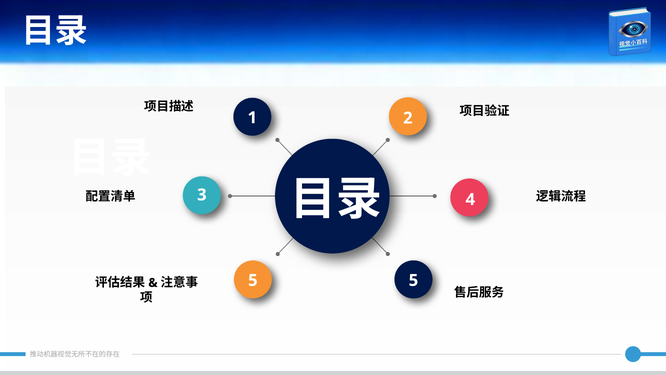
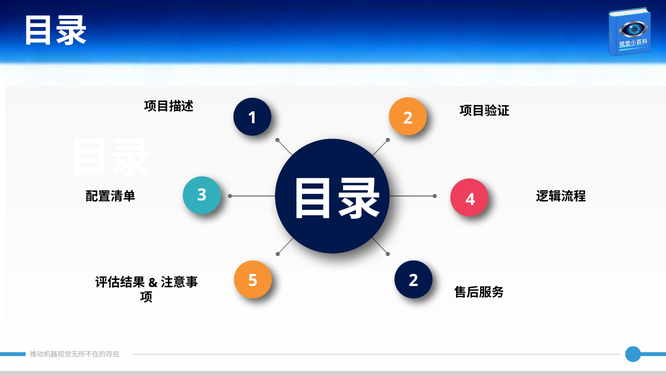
5 5: 5 -> 2
